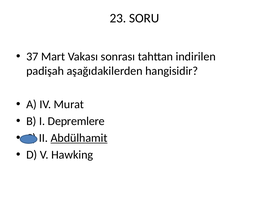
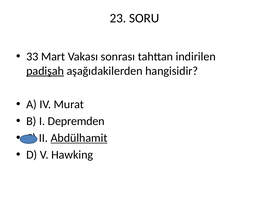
37: 37 -> 33
padişah underline: none -> present
Depremlere: Depremlere -> Depremden
